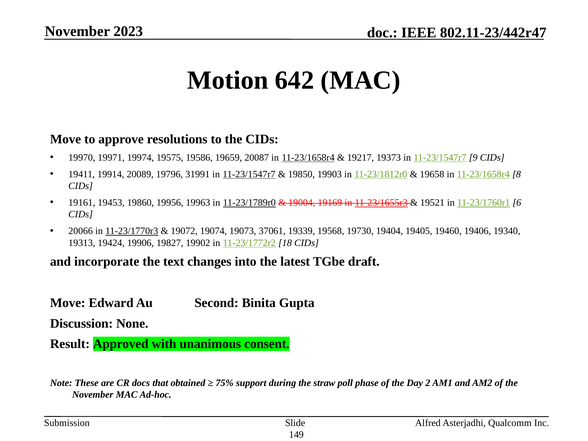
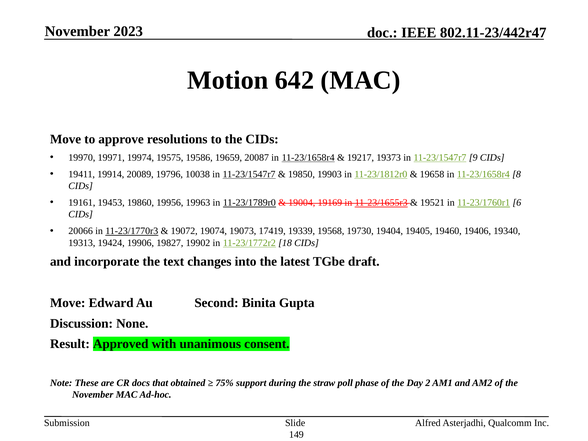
31991: 31991 -> 10038
37061: 37061 -> 17419
